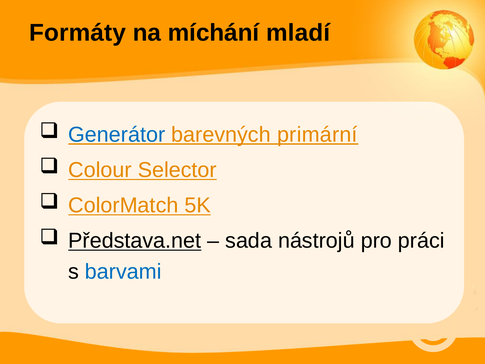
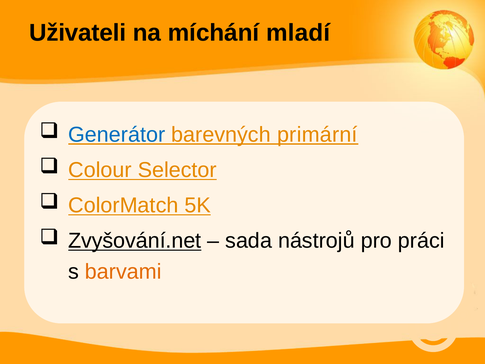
Formáty: Formáty -> Uživateli
Představa.net: Představa.net -> Zvyšování.net
barvami colour: blue -> orange
